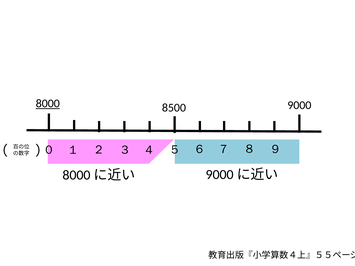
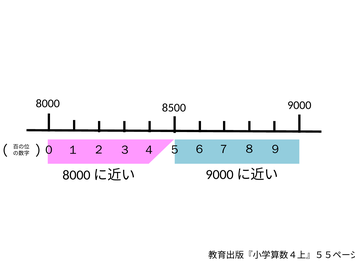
8000 underline: present -> none
